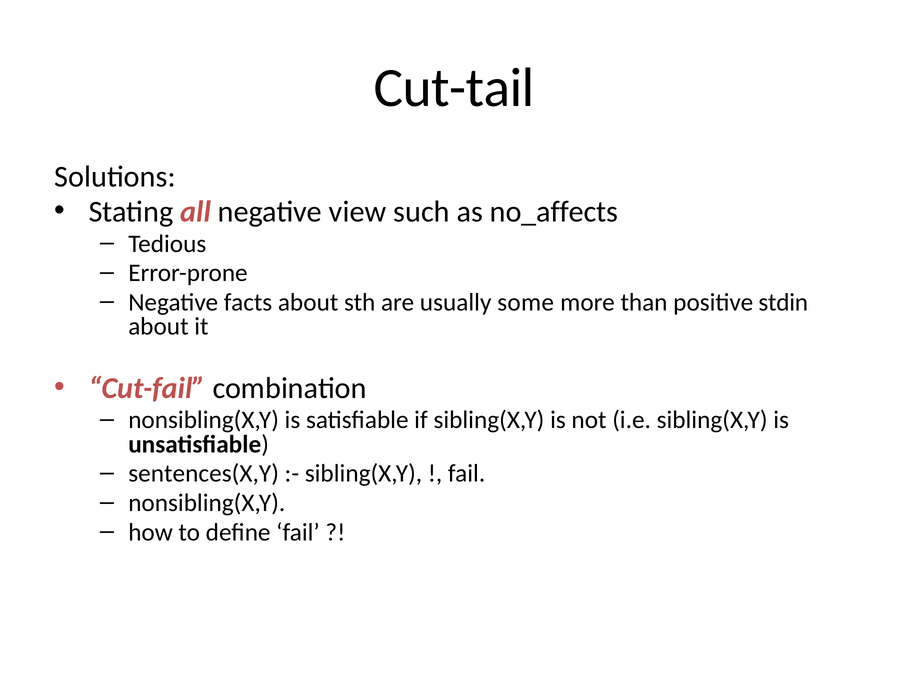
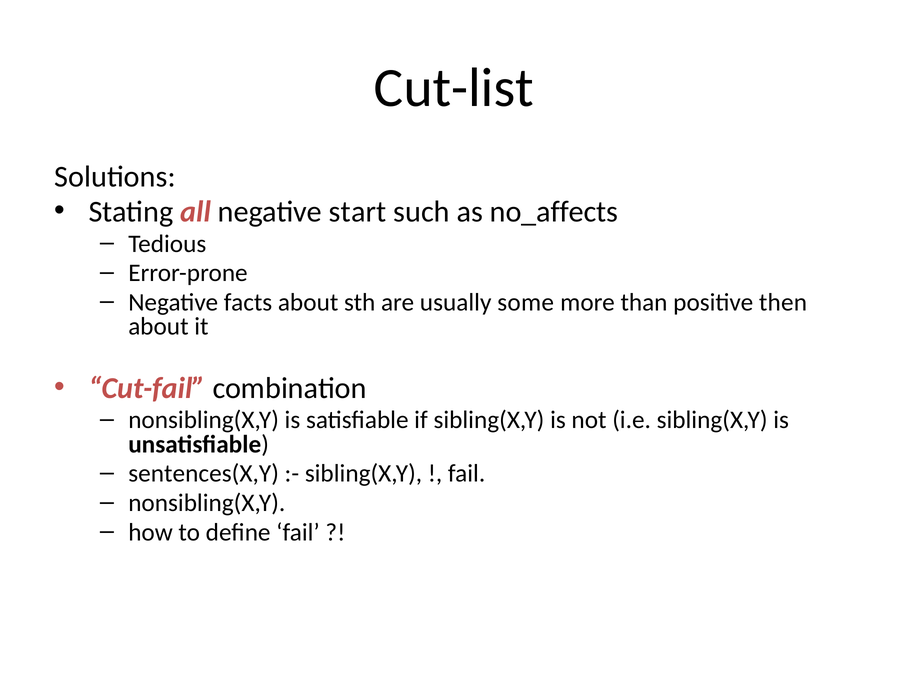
Cut-tail: Cut-tail -> Cut-list
view: view -> start
stdin: stdin -> then
